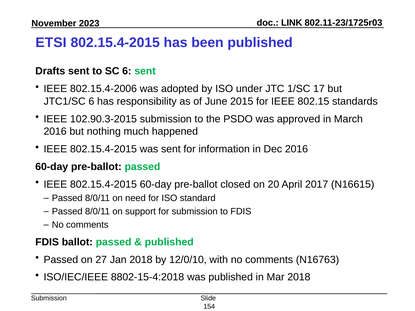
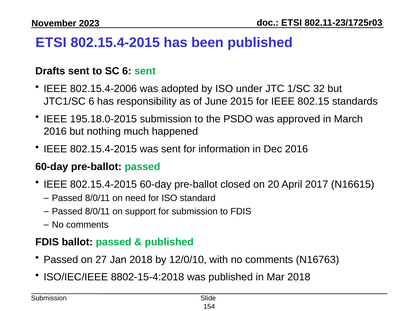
LINK at (292, 23): LINK -> ETSI
17: 17 -> 32
102.90.3-2015: 102.90.3-2015 -> 195.18.0-2015
